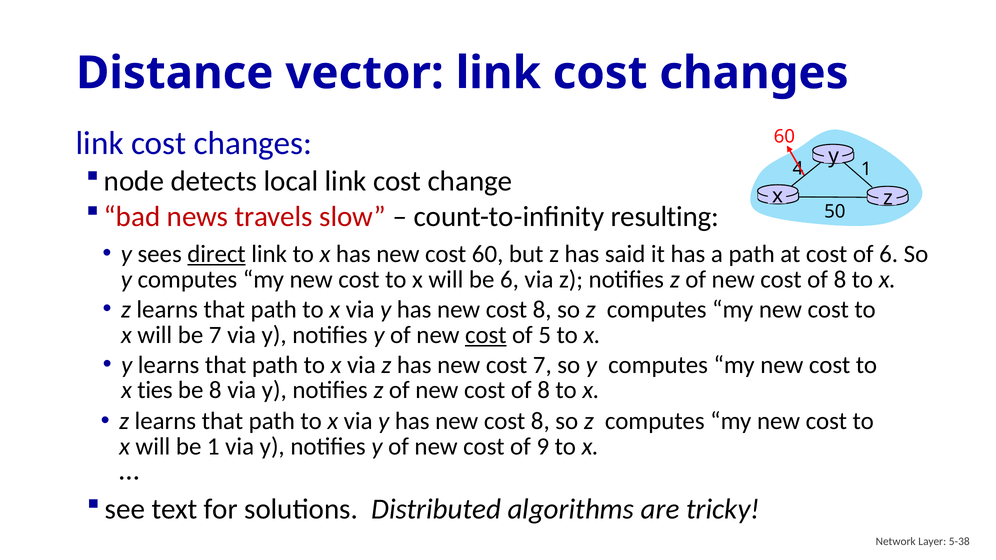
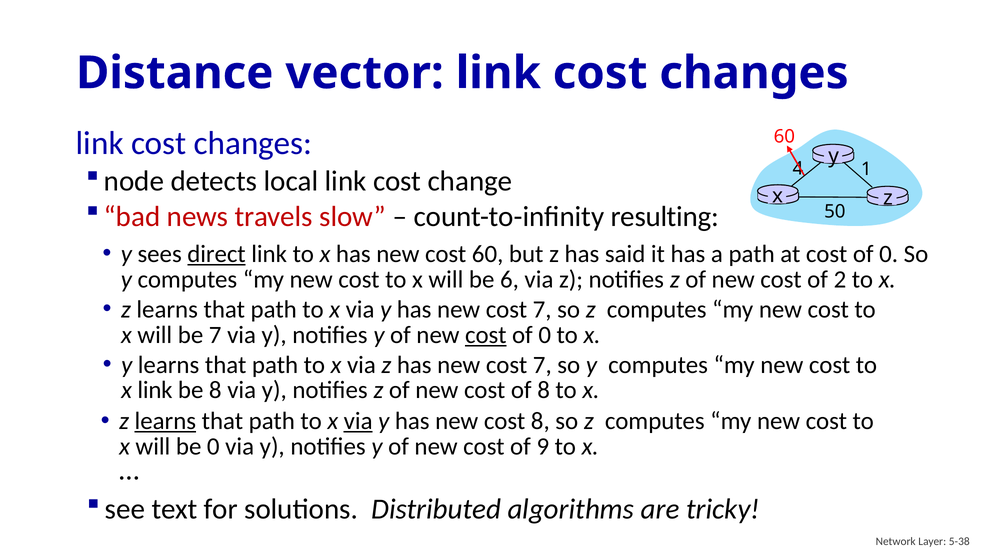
at cost of 6: 6 -> 0
8 at (840, 280): 8 -> 2
8 at (542, 310): 8 -> 7
5 at (545, 335): 5 -> 0
x ties: ties -> link
learns at (165, 421) underline: none -> present
via at (358, 421) underline: none -> present
be 1: 1 -> 0
